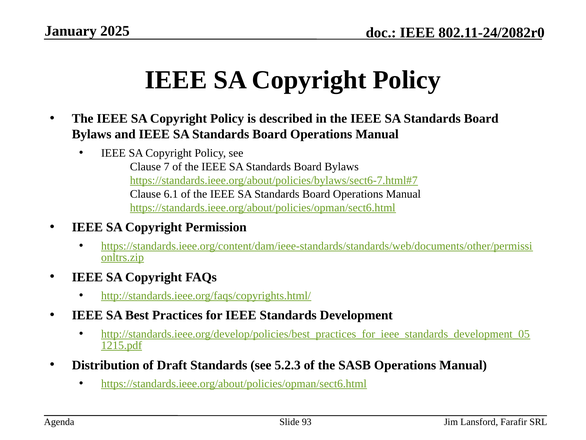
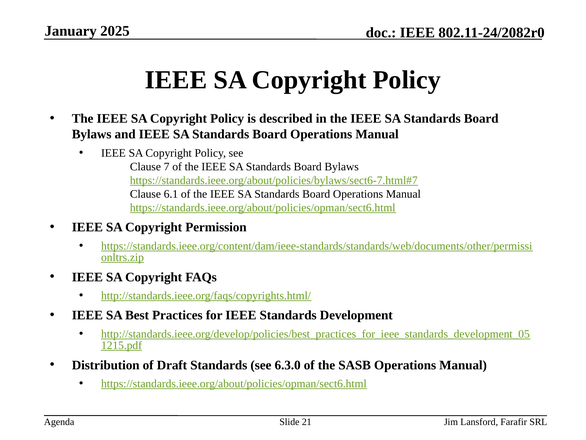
5.2.3: 5.2.3 -> 6.3.0
93: 93 -> 21
